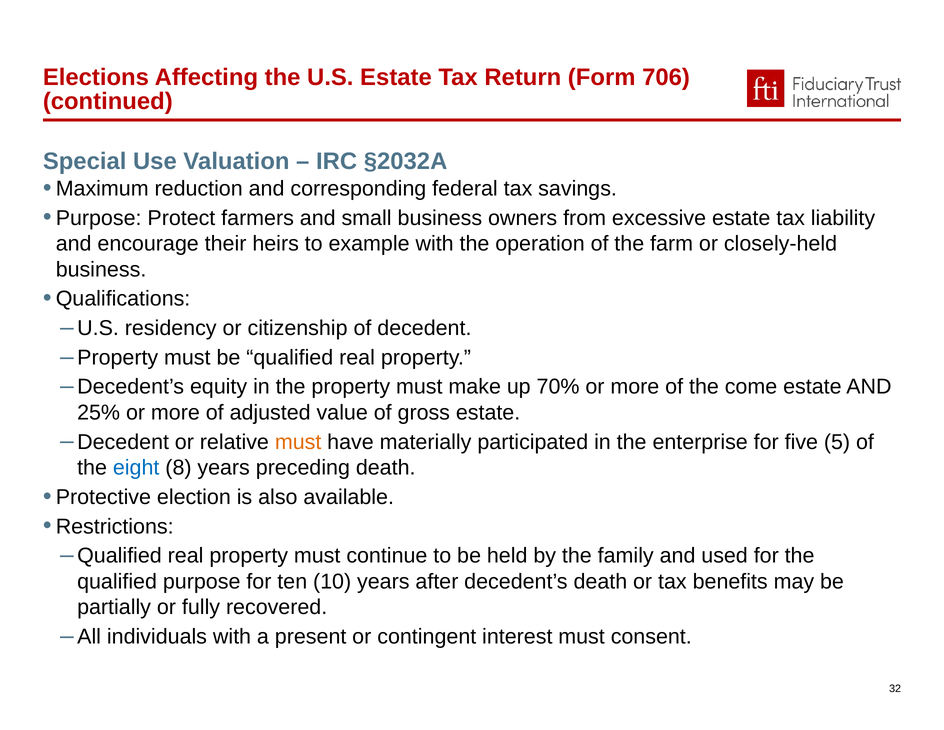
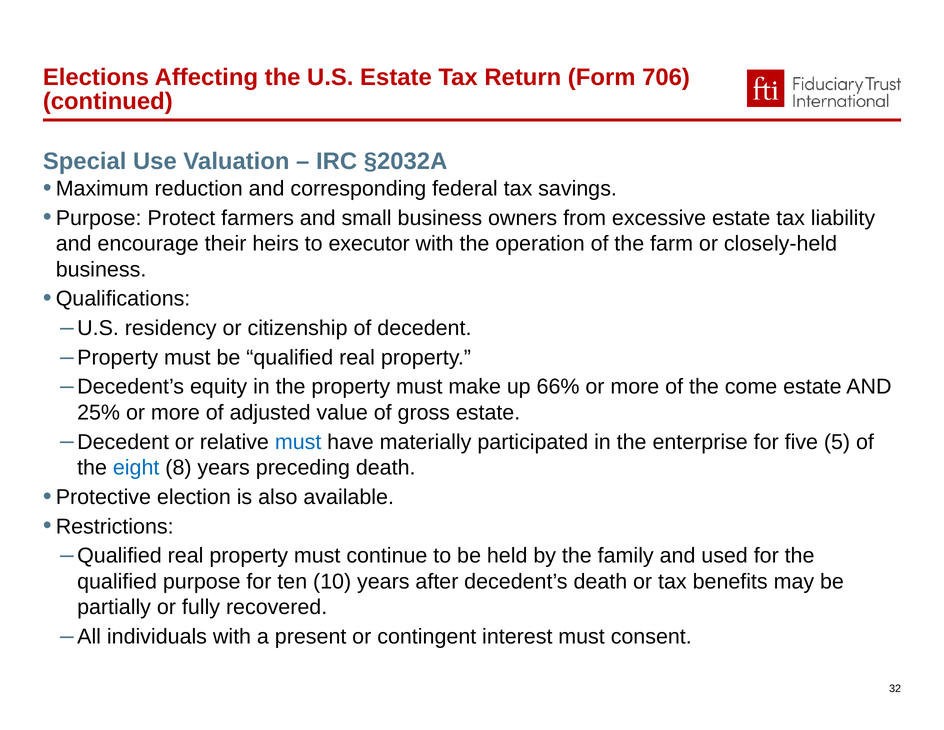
example: example -> executor
70%: 70% -> 66%
must at (298, 442) colour: orange -> blue
